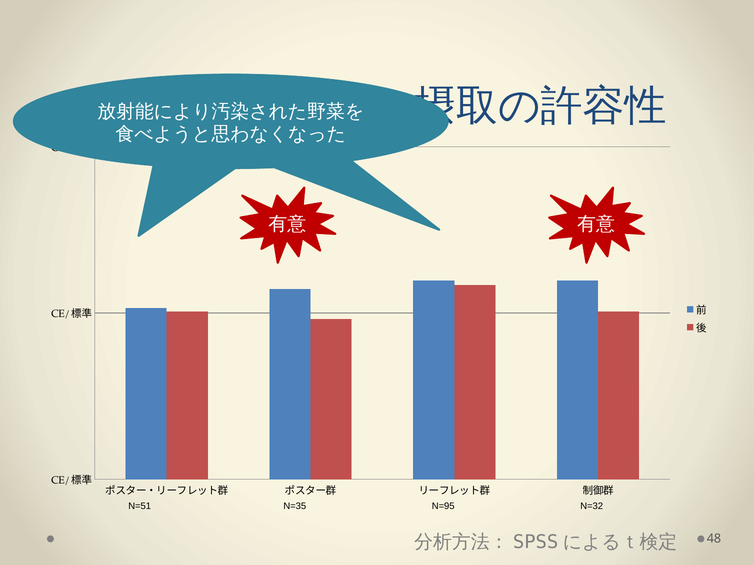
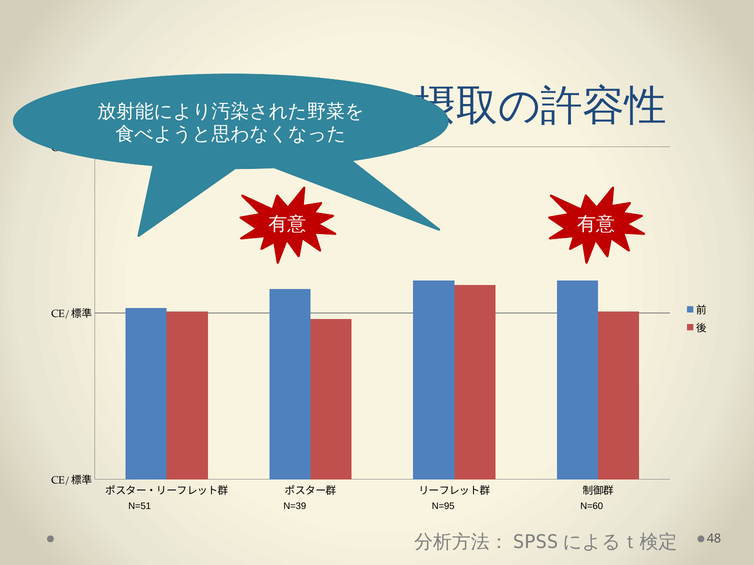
N=35: N=35 -> N=39
N=32: N=32 -> N=60
